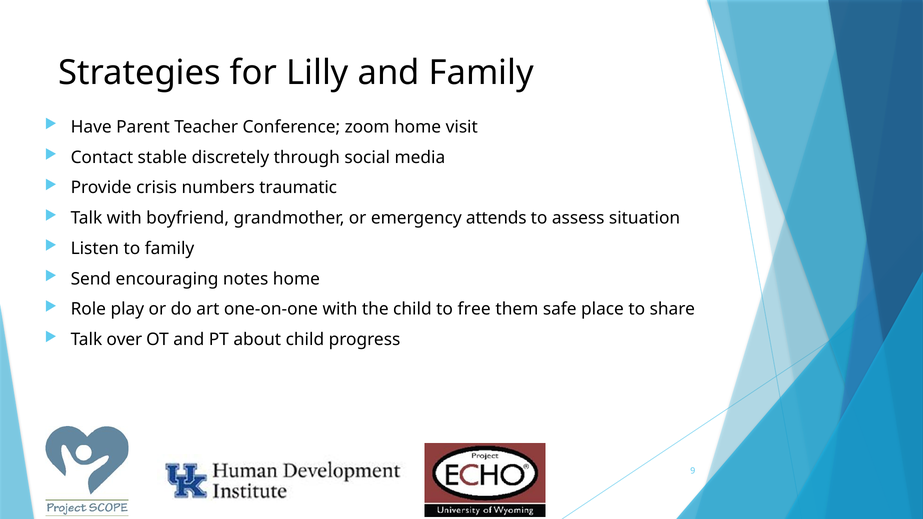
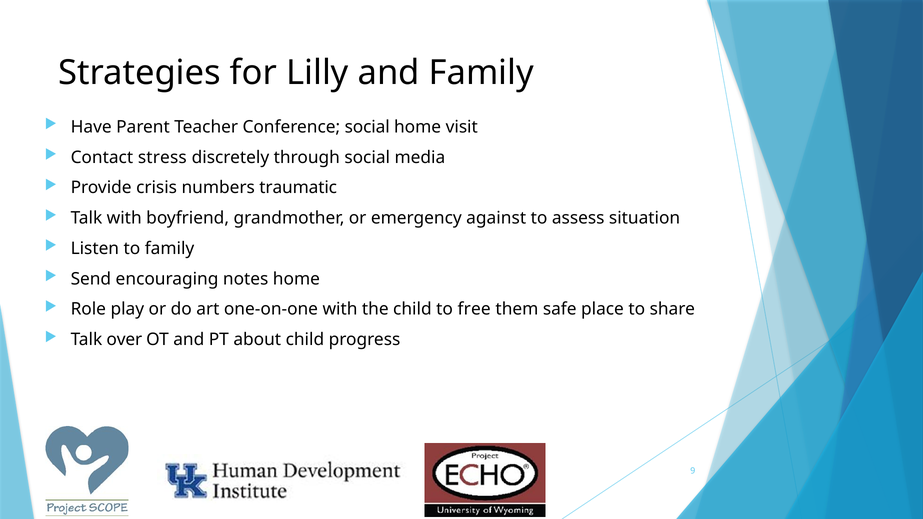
Conference zoom: zoom -> social
stable: stable -> stress
attends: attends -> against
